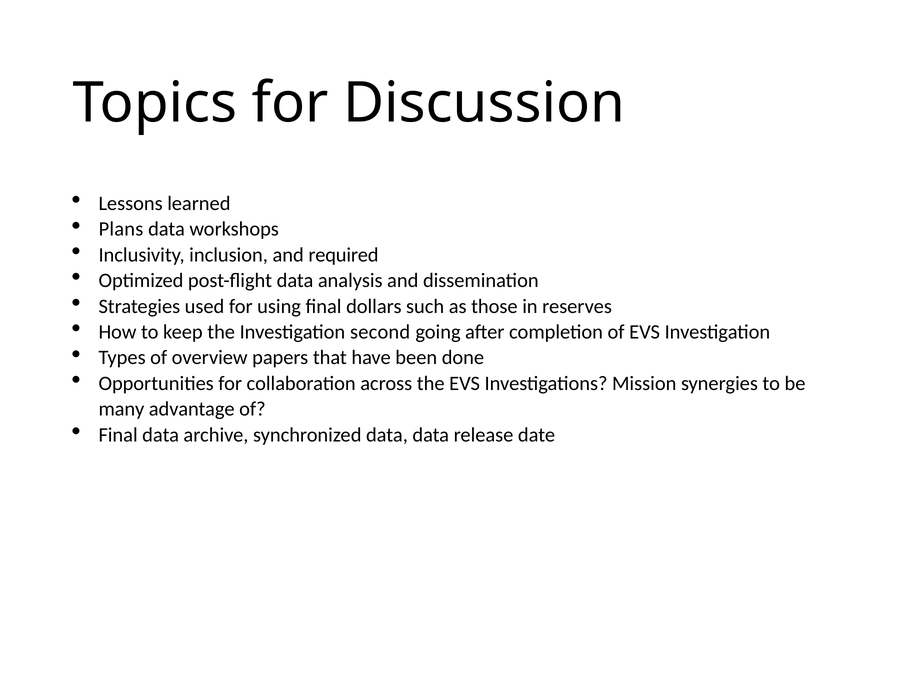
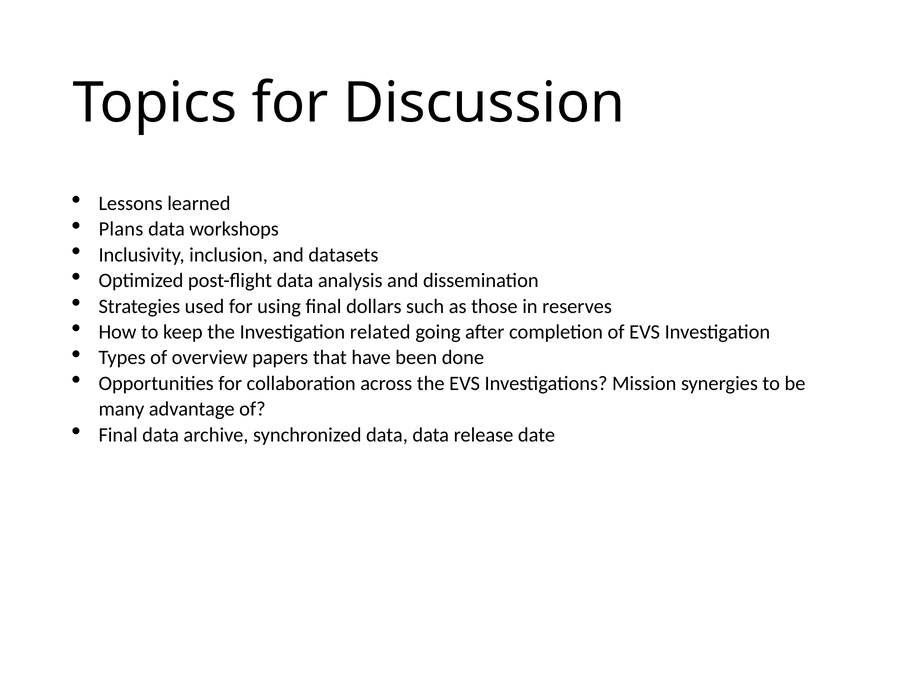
required: required -> datasets
second: second -> related
